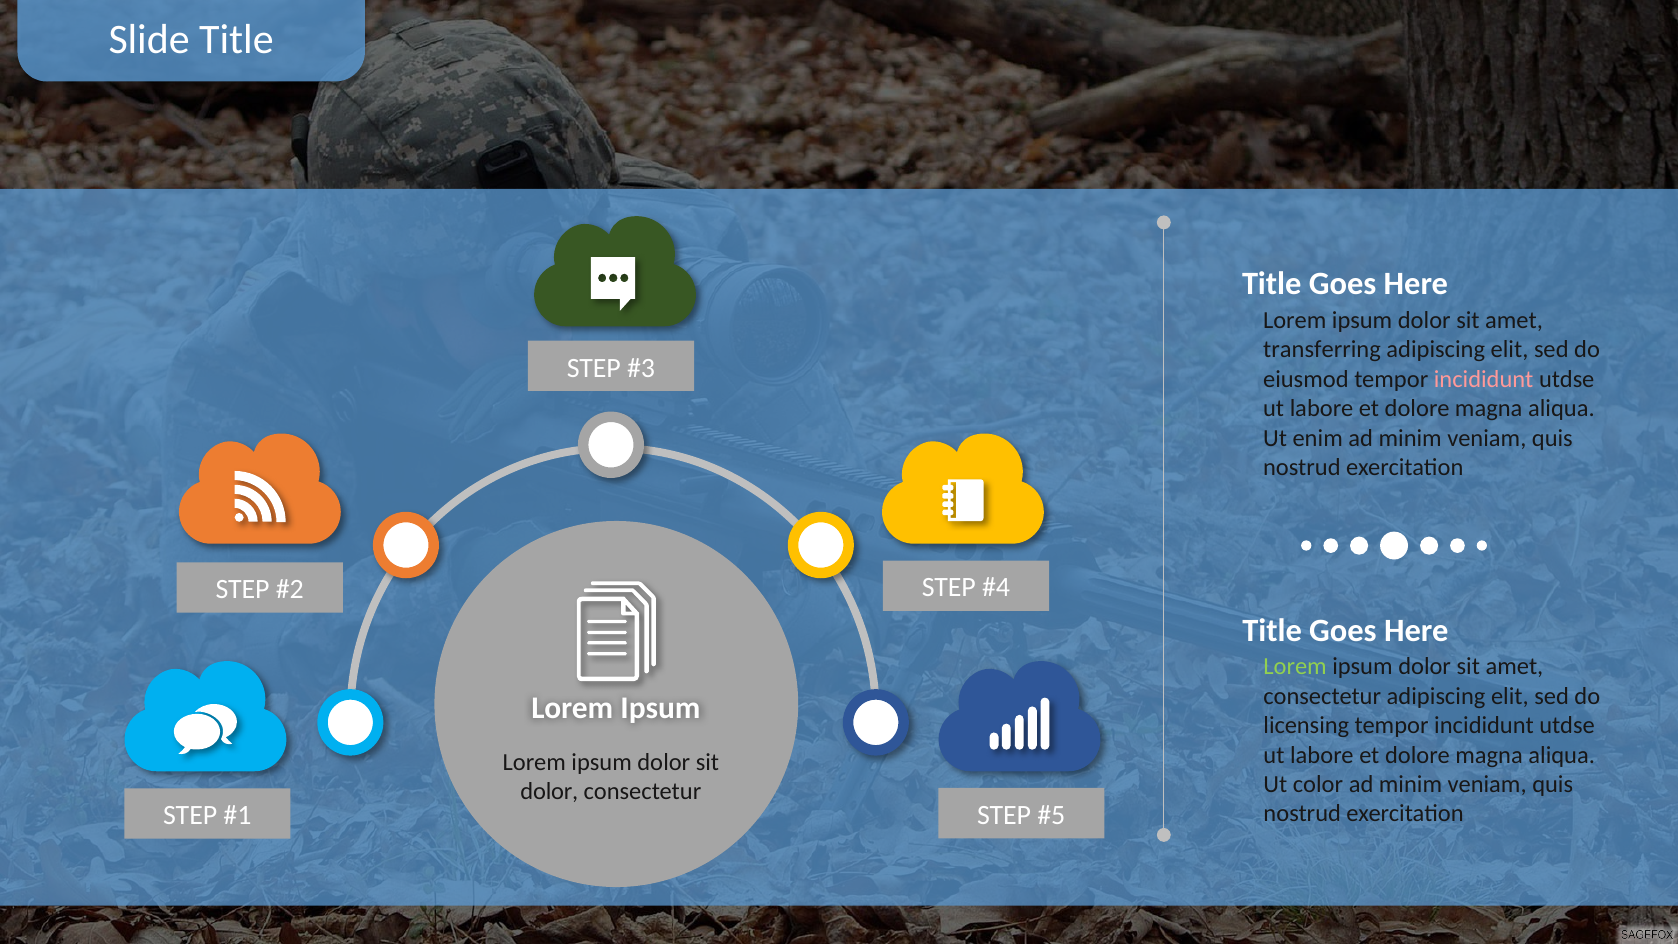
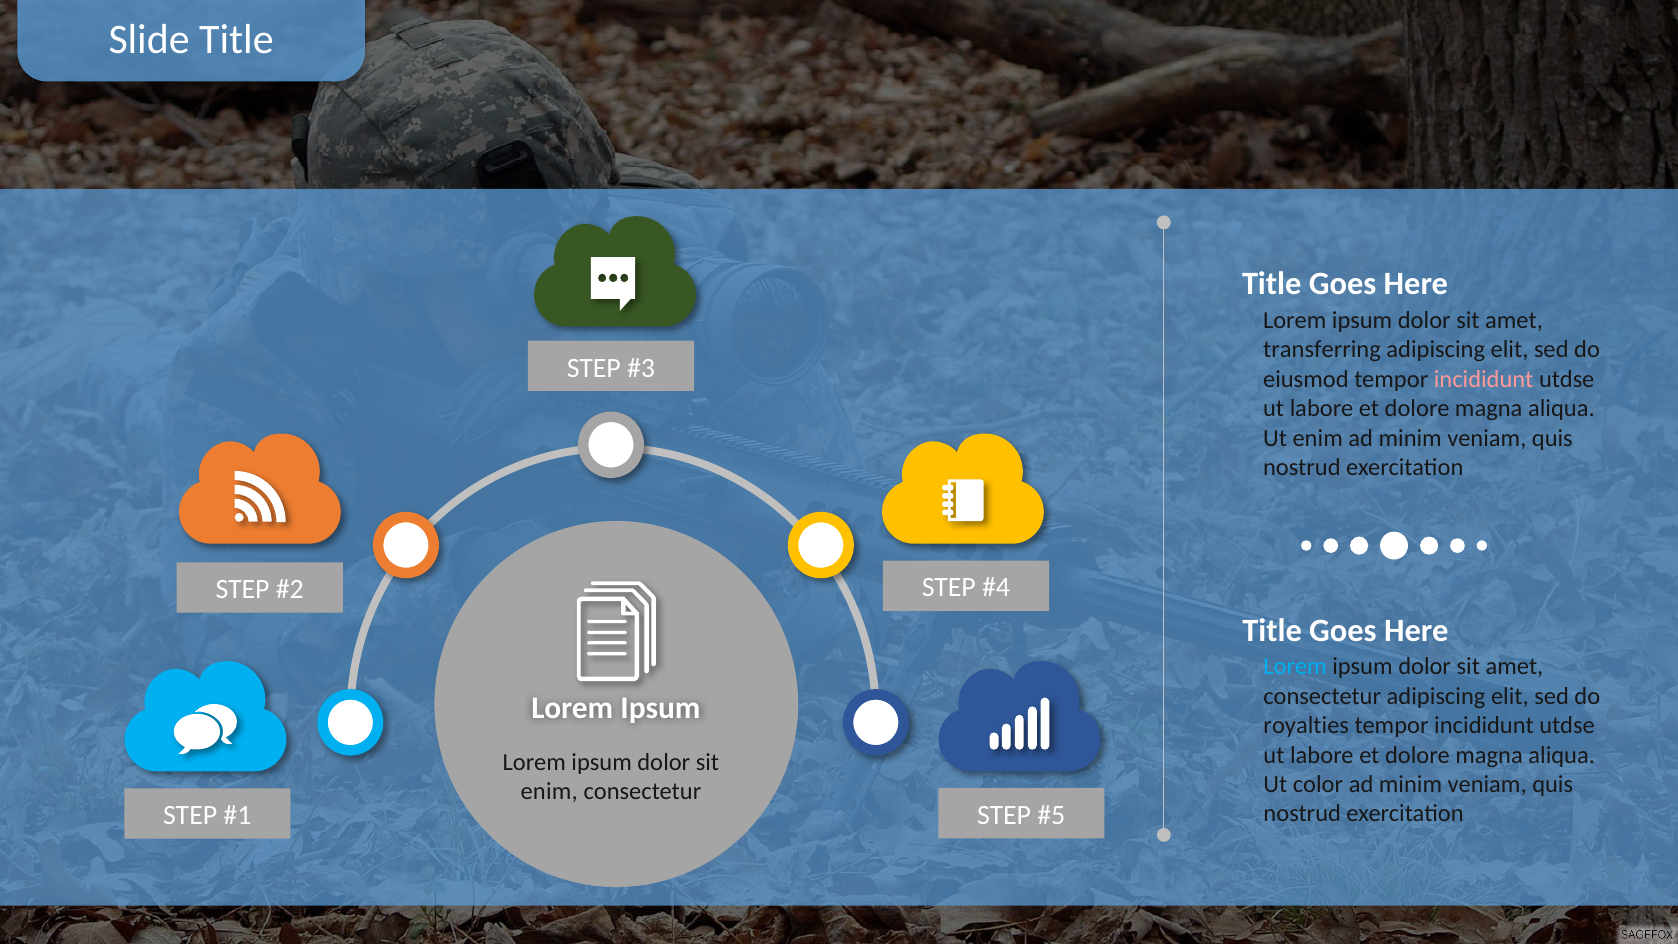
Lorem at (1295, 667) colour: light green -> light blue
licensing: licensing -> royalties
dolor at (549, 791): dolor -> enim
